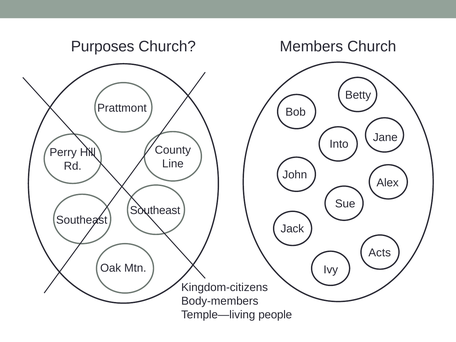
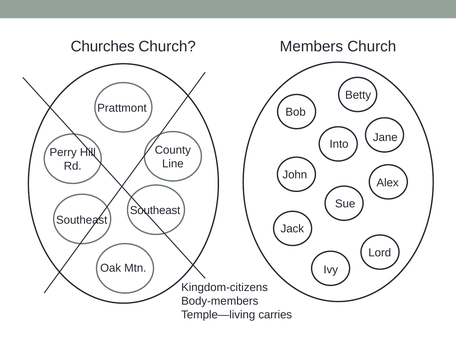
Purposes: Purposes -> Churches
Acts: Acts -> Lord
people: people -> carries
